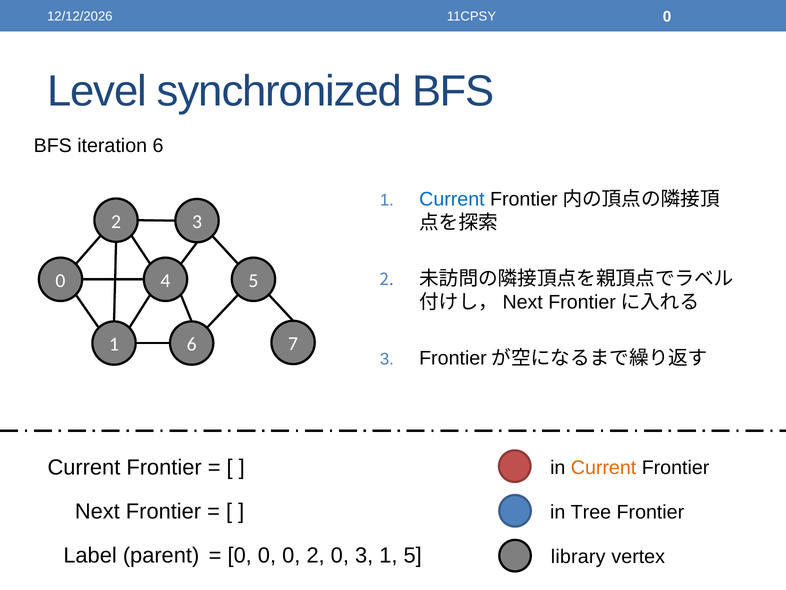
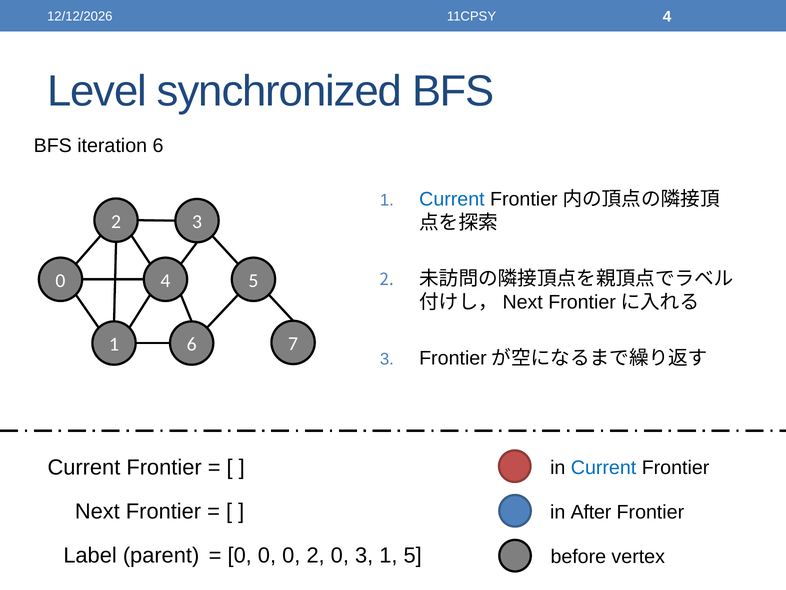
0 at (667, 17): 0 -> 4
Current at (604, 467) colour: orange -> blue
in Tree: Tree -> After
library: library -> before
